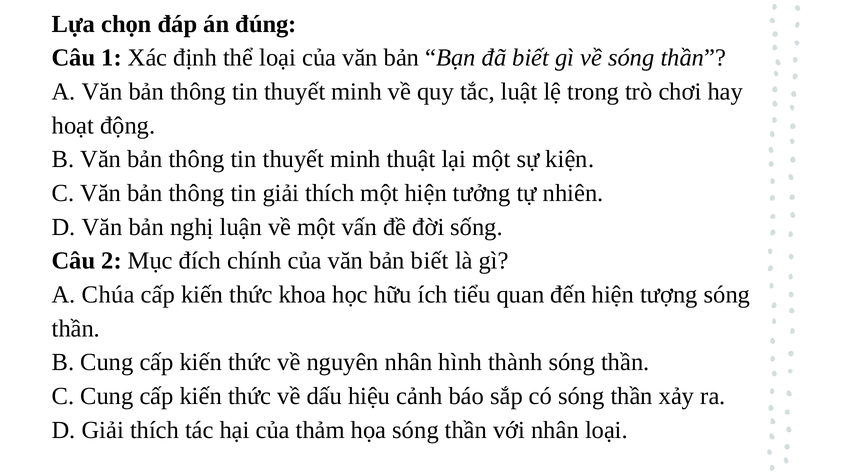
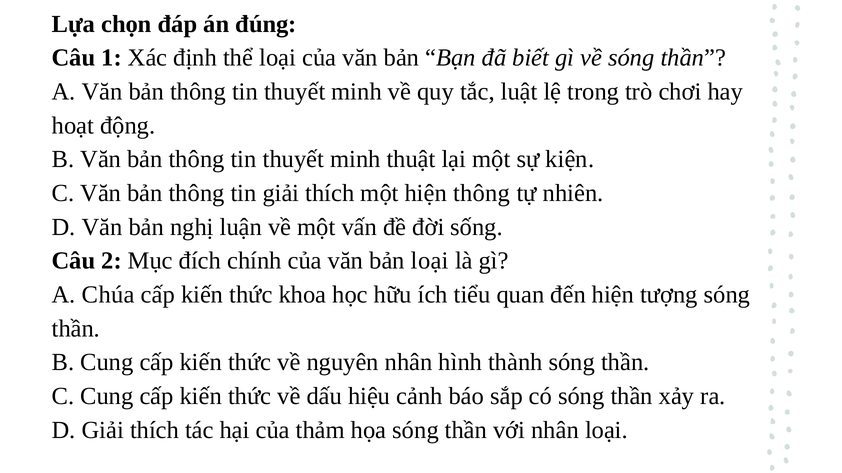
hiện tưởng: tưởng -> thông
bản biết: biết -> loại
